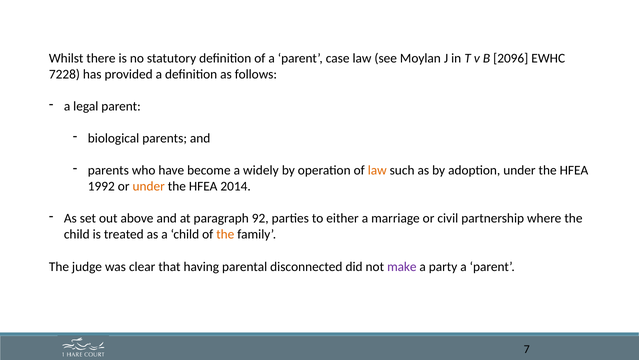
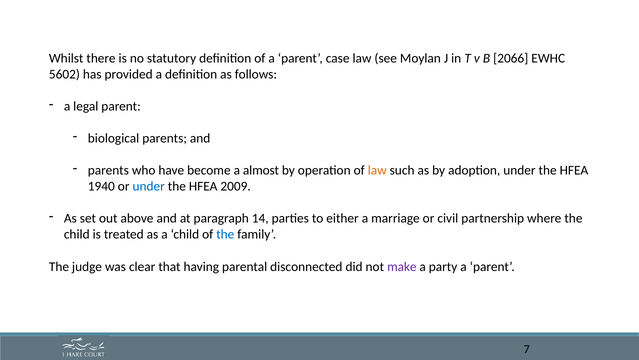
2096: 2096 -> 2066
7228: 7228 -> 5602
widely: widely -> almost
1992: 1992 -> 1940
under at (149, 186) colour: orange -> blue
2014: 2014 -> 2009
92: 92 -> 14
the at (225, 234) colour: orange -> blue
